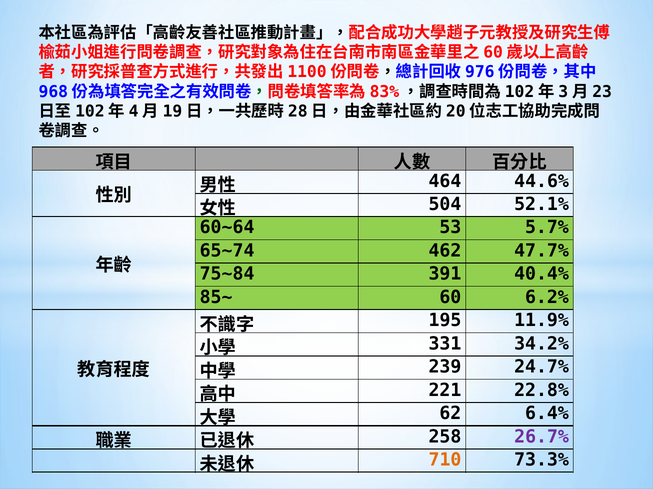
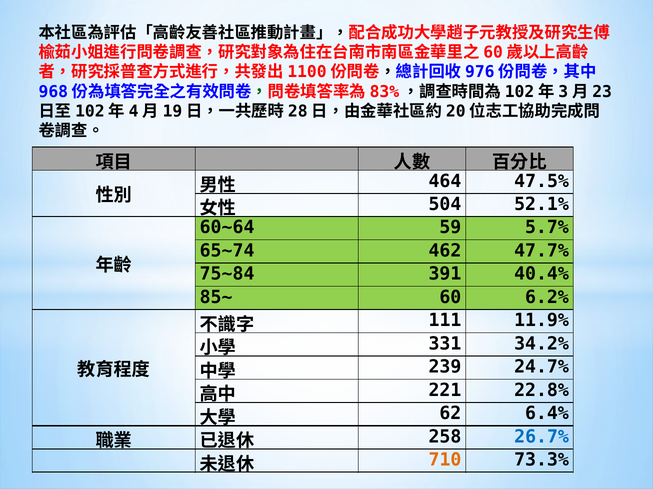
44.6%: 44.6% -> 47.5%
53: 53 -> 59
195: 195 -> 111
26.7% colour: purple -> blue
